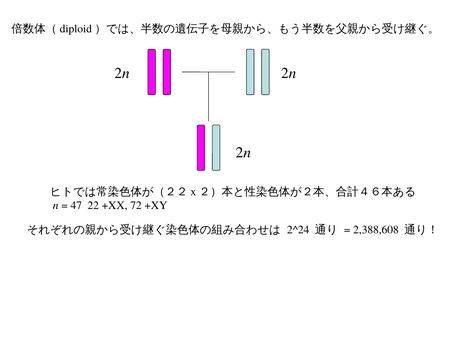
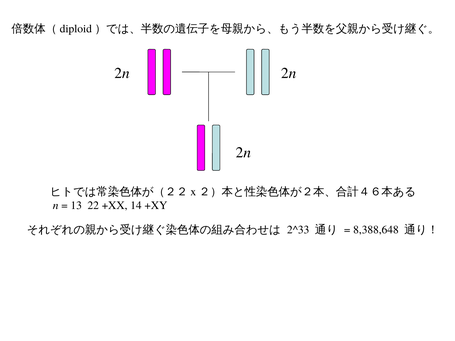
47: 47 -> 13
72: 72 -> 14
2^24: 2^24 -> 2^33
2,388,608: 2,388,608 -> 8,388,648
